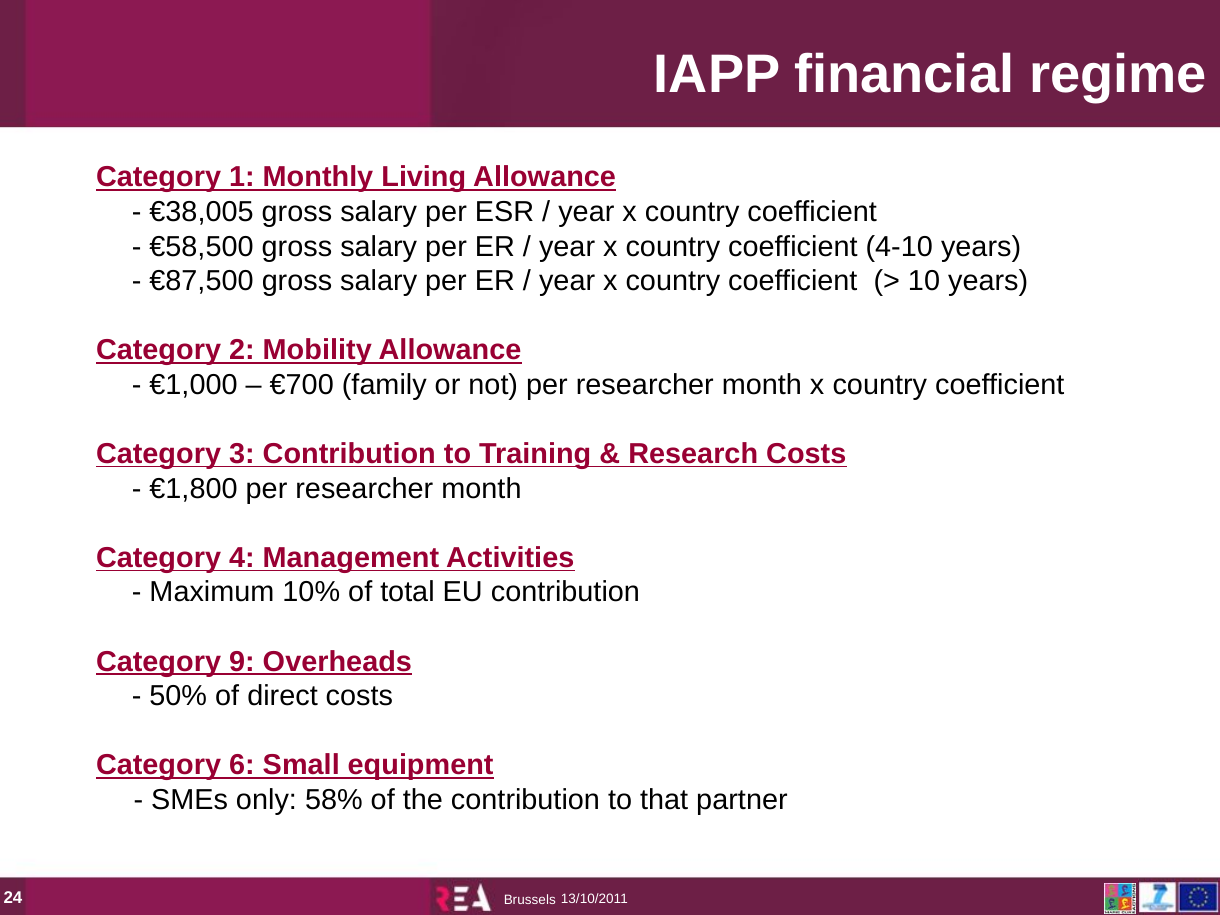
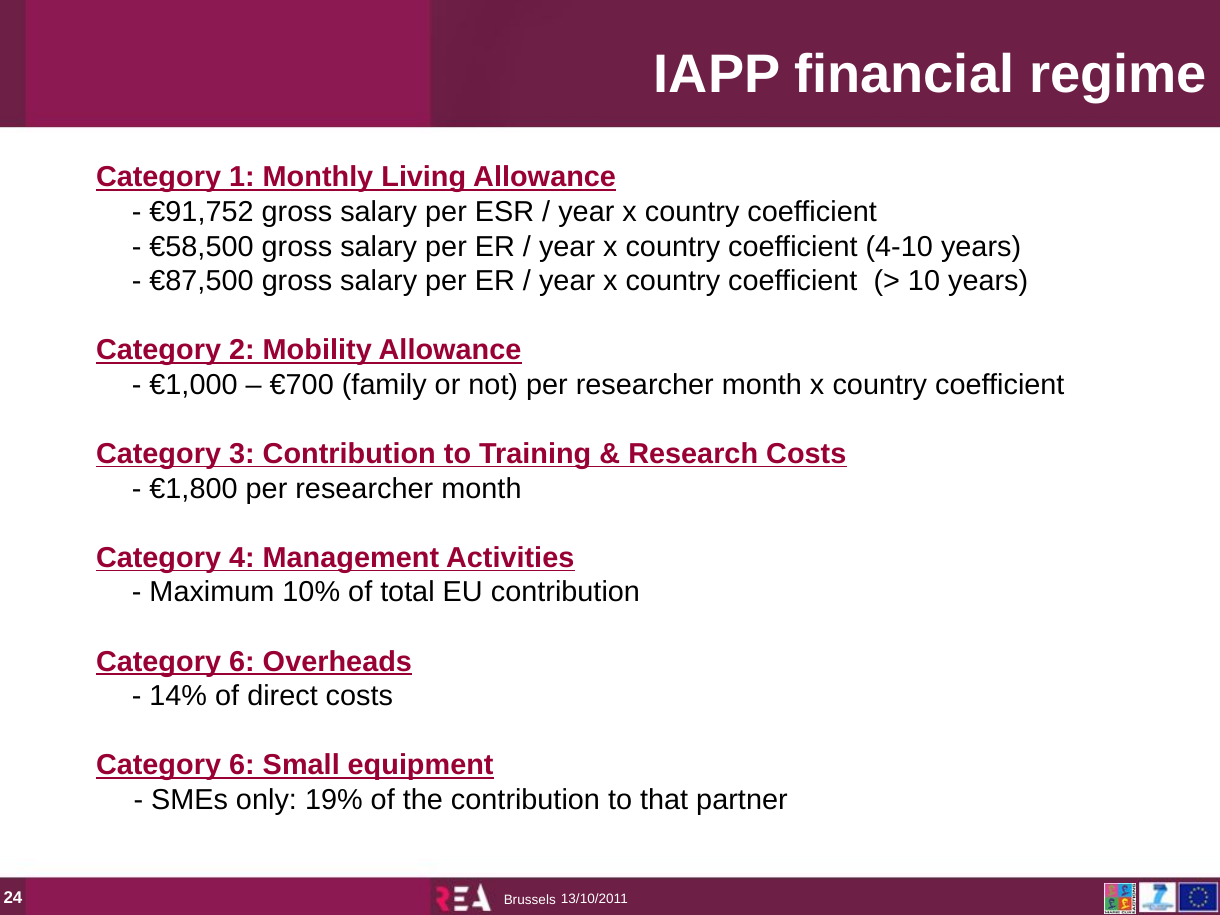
€38,005: €38,005 -> €91,752
9 at (242, 661): 9 -> 6
50%: 50% -> 14%
58%: 58% -> 19%
